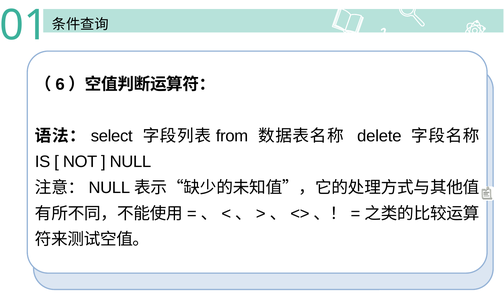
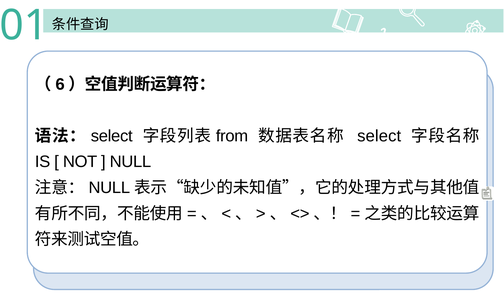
delete at (379, 136): delete -> select
